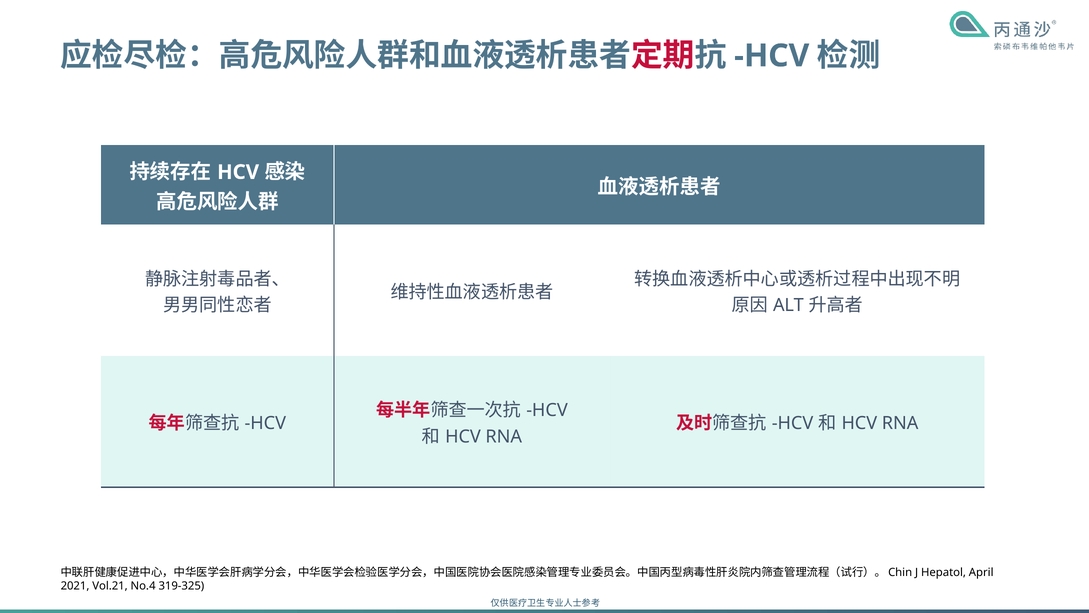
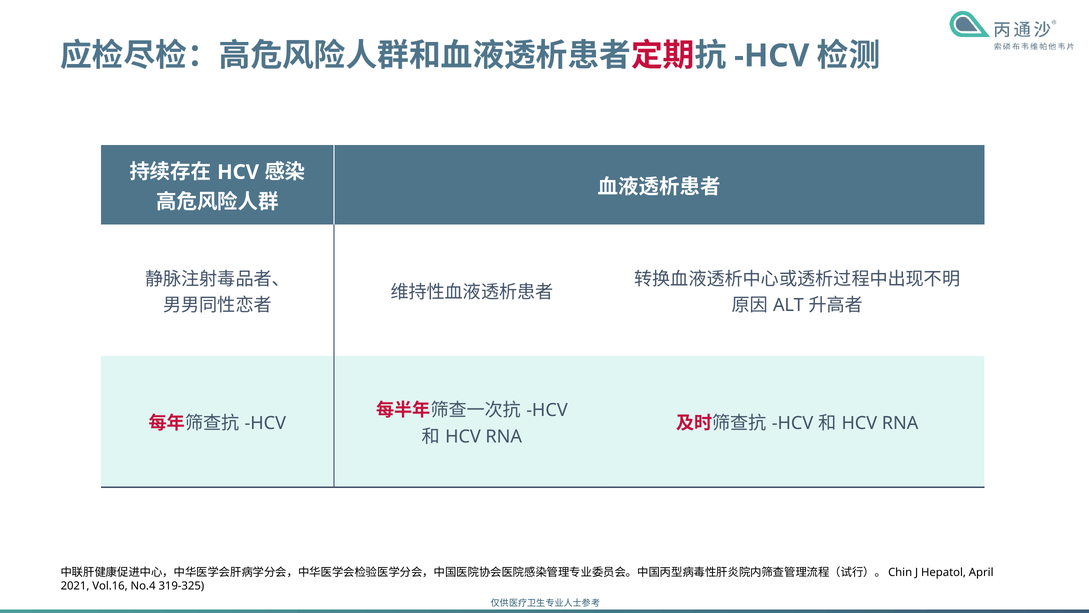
Vol.21: Vol.21 -> Vol.16
